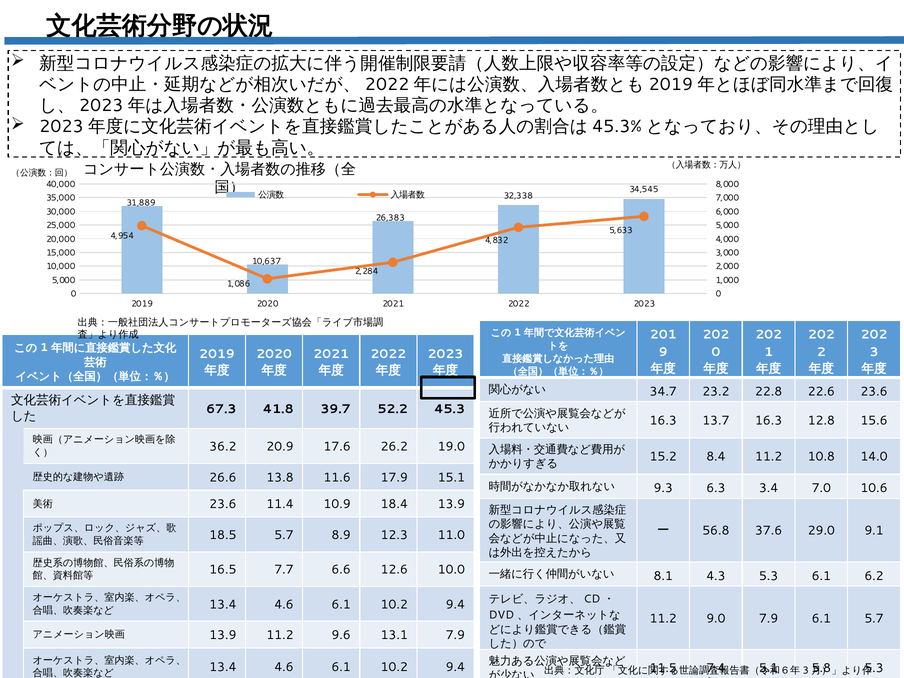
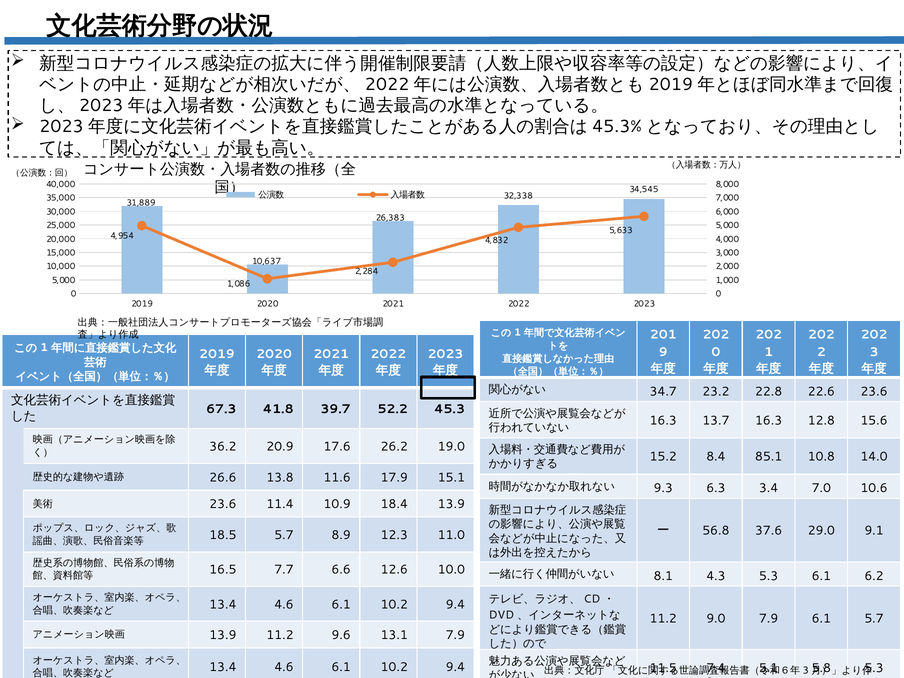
8.4 11.2: 11.2 -> 85.1
